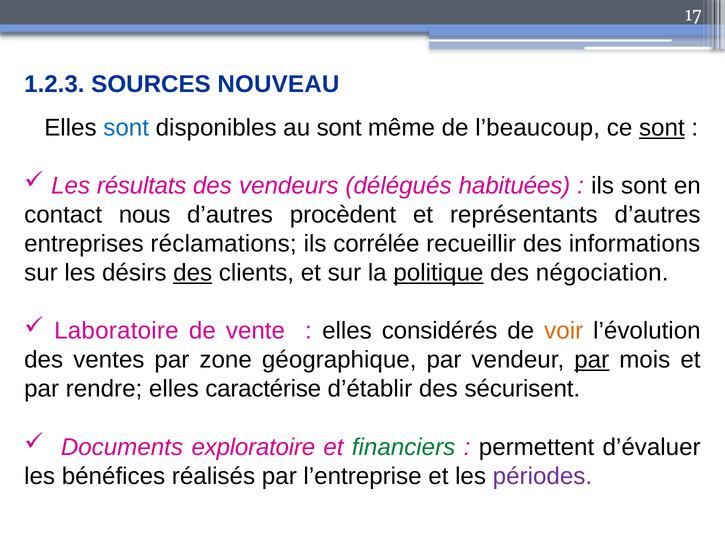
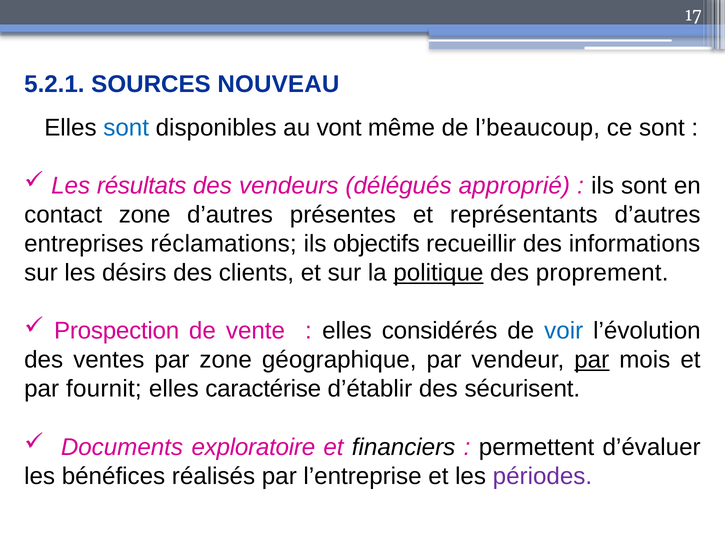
1.2.3: 1.2.3 -> 5.2.1
au sont: sont -> vont
sont at (662, 128) underline: present -> none
habituées: habituées -> approprié
contact nous: nous -> zone
procèdent: procèdent -> présentes
corrélée: corrélée -> objectifs
des at (193, 273) underline: present -> none
négociation: négociation -> proprement
Laboratoire: Laboratoire -> Prospection
voir colour: orange -> blue
rendre: rendre -> fournit
financiers colour: green -> black
